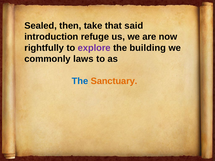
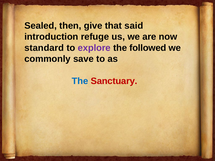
take: take -> give
rightfully: rightfully -> standard
building: building -> followed
laws: laws -> save
Sanctuary colour: orange -> red
